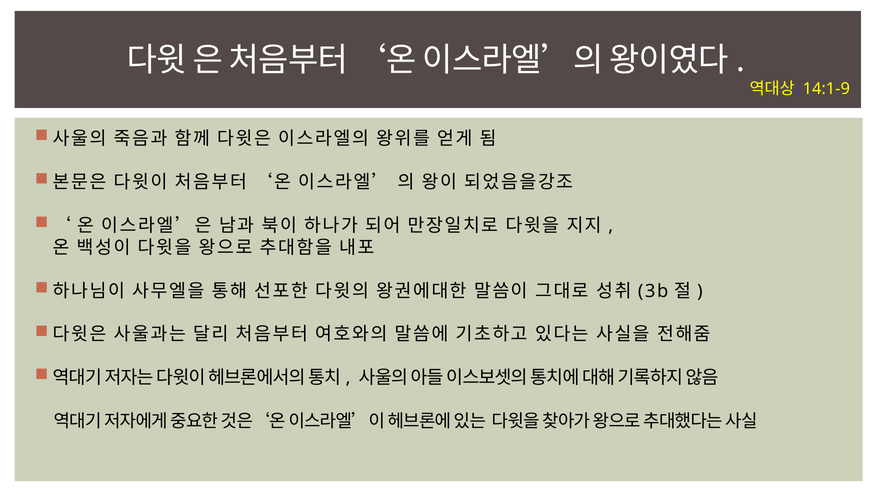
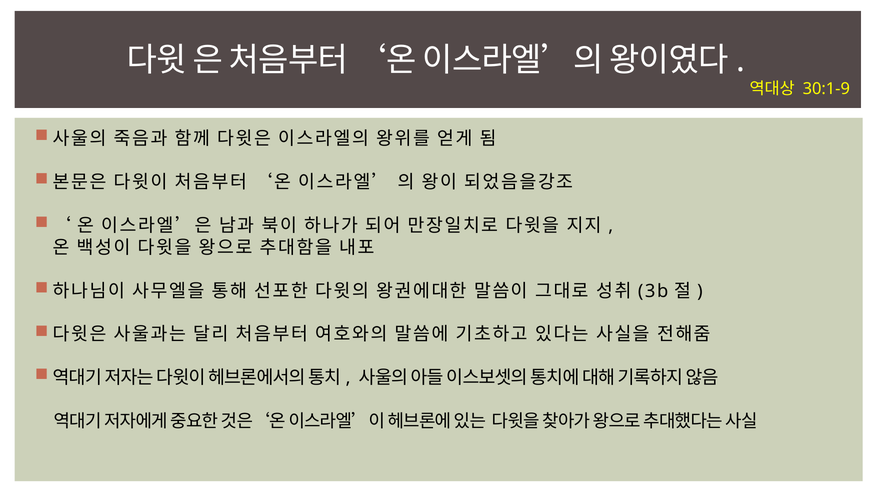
14:1-9: 14:1-9 -> 30:1-9
